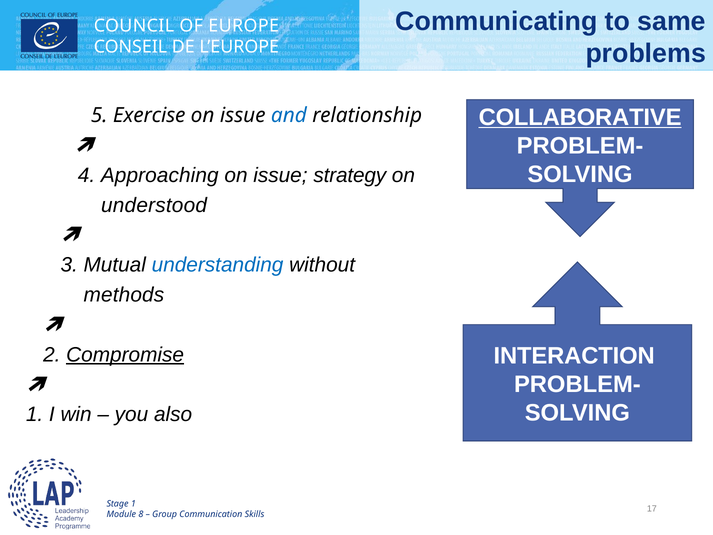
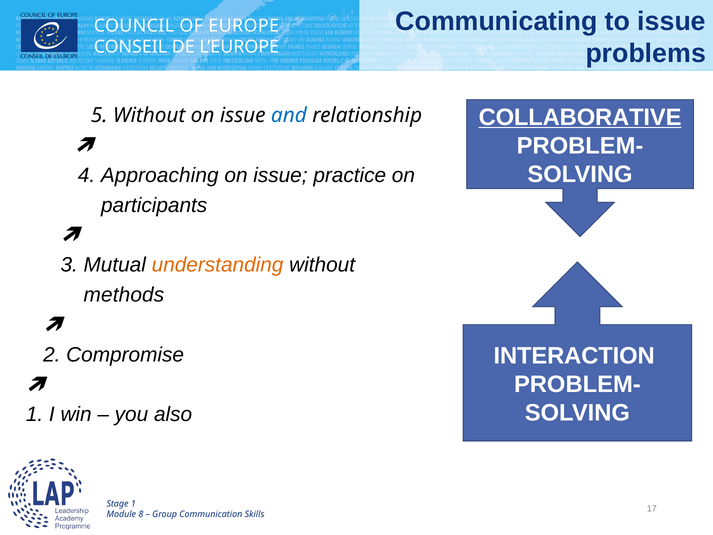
to same: same -> issue
5 Exercise: Exercise -> Without
strategy: strategy -> practice
understood: understood -> participants
understanding colour: blue -> orange
Compromise underline: present -> none
